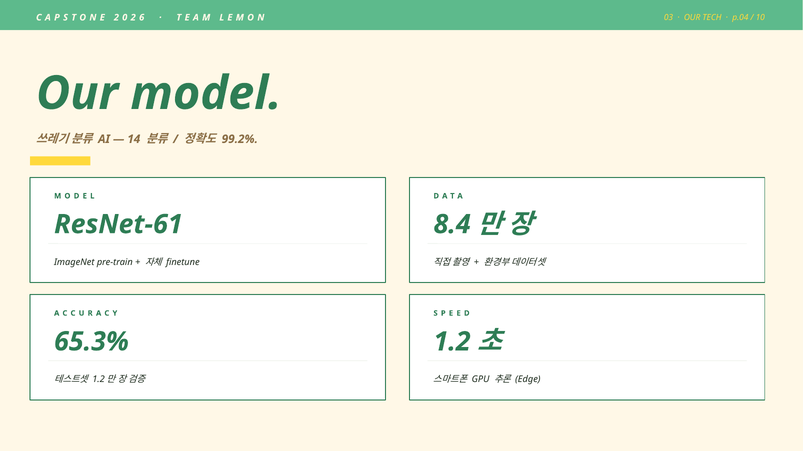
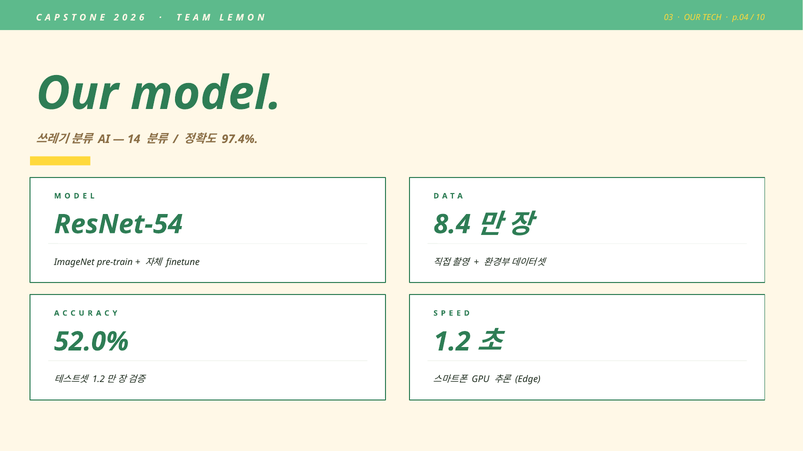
99.2%: 99.2% -> 97.4%
ResNet-61: ResNet-61 -> ResNet-54
65.3%: 65.3% -> 52.0%
